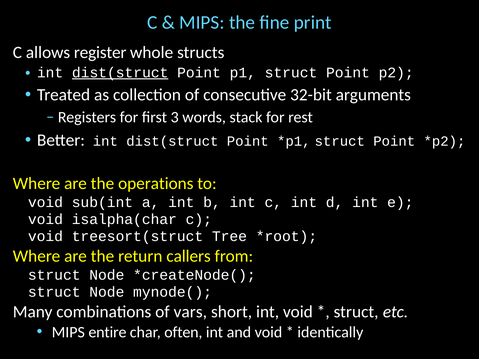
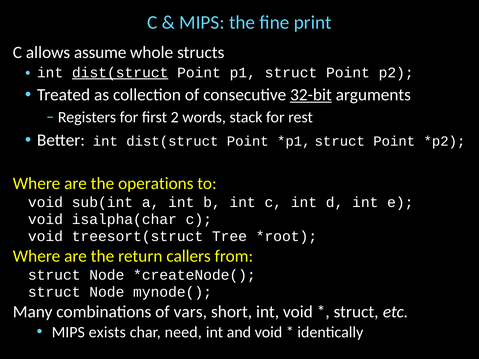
register: register -> assume
32-bit underline: none -> present
3: 3 -> 2
entire: entire -> exists
often: often -> need
